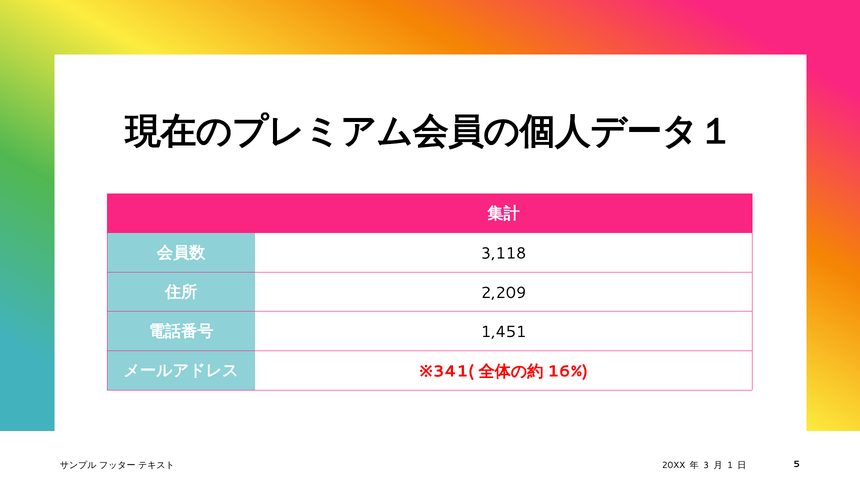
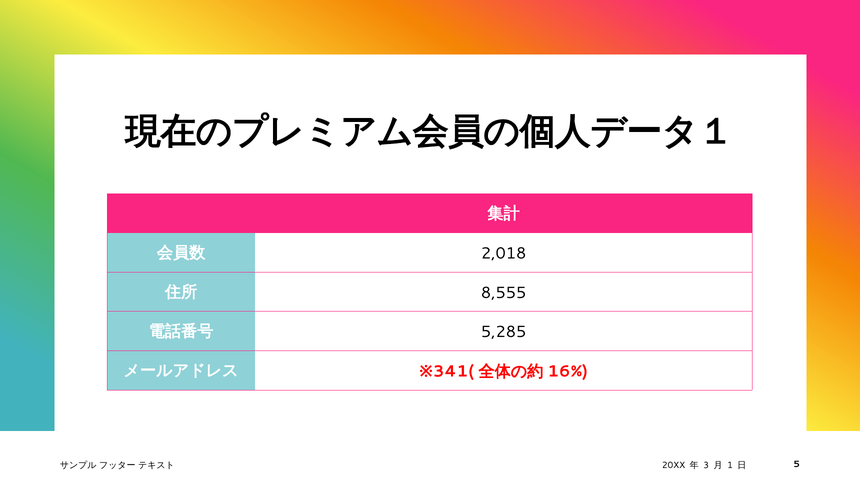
3,118: 3,118 -> 2,018
2,209: 2,209 -> 8,555
1,451: 1,451 -> 5,285
